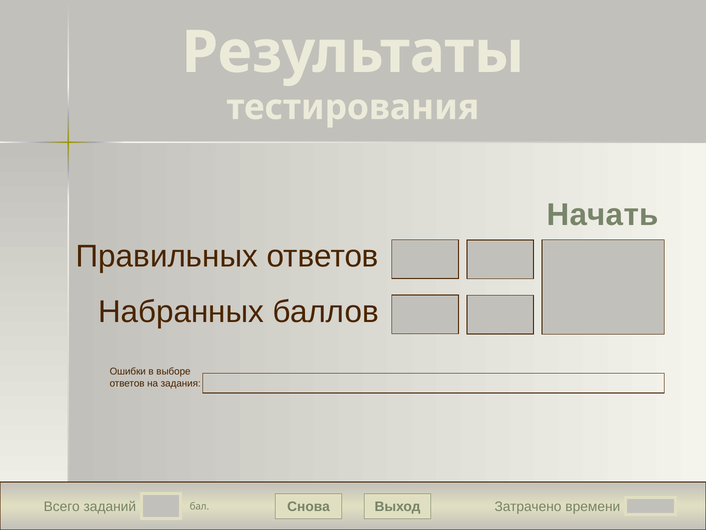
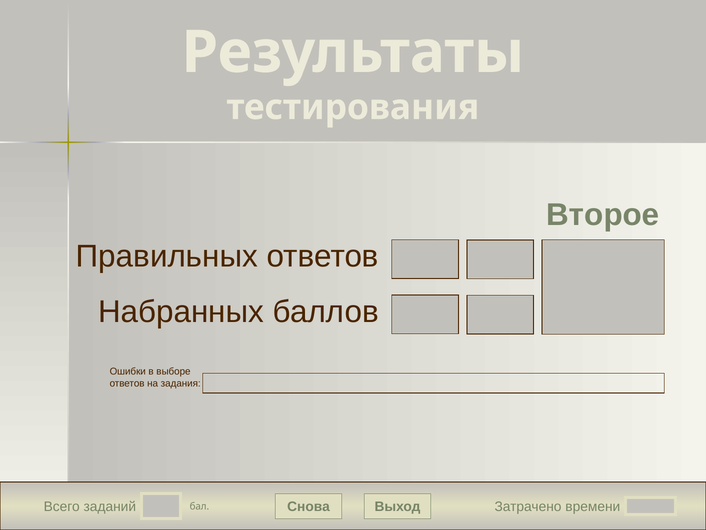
Начать: Начать -> Второе
